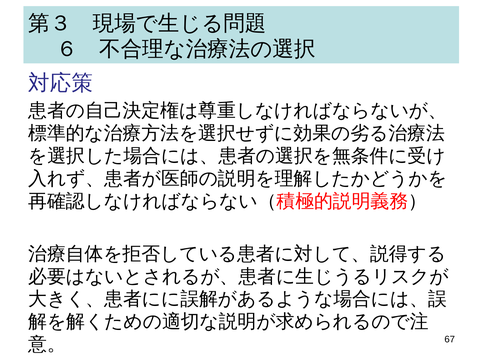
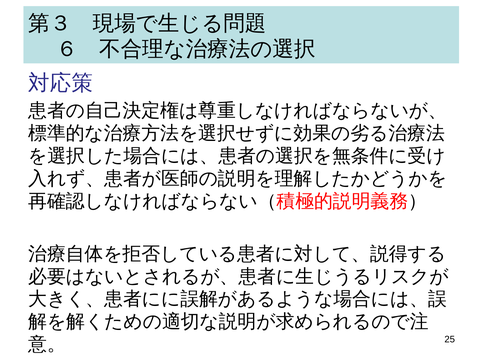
67: 67 -> 25
